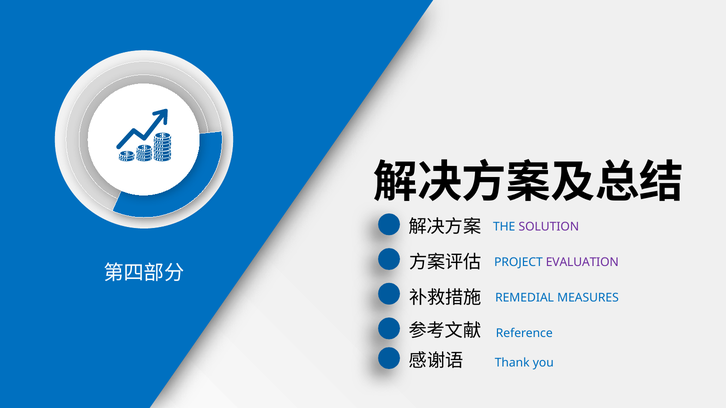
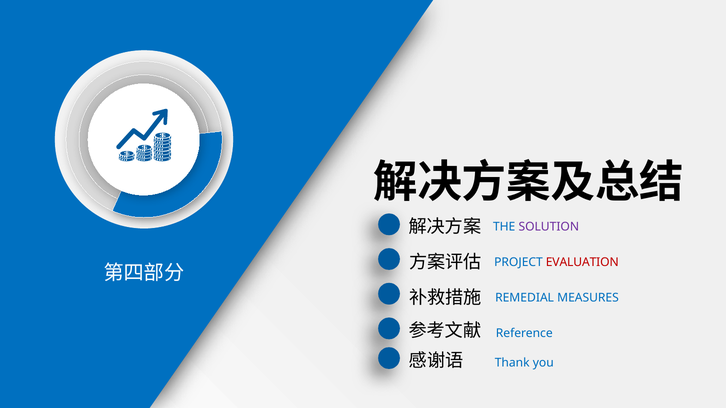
EVALUATION colour: purple -> red
